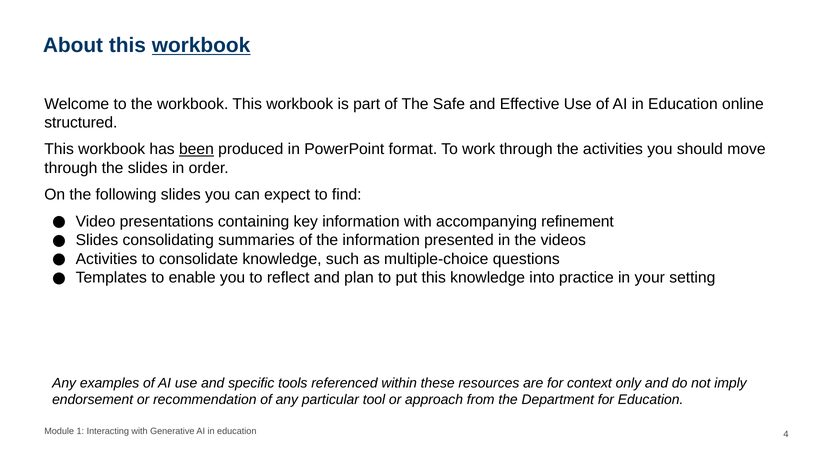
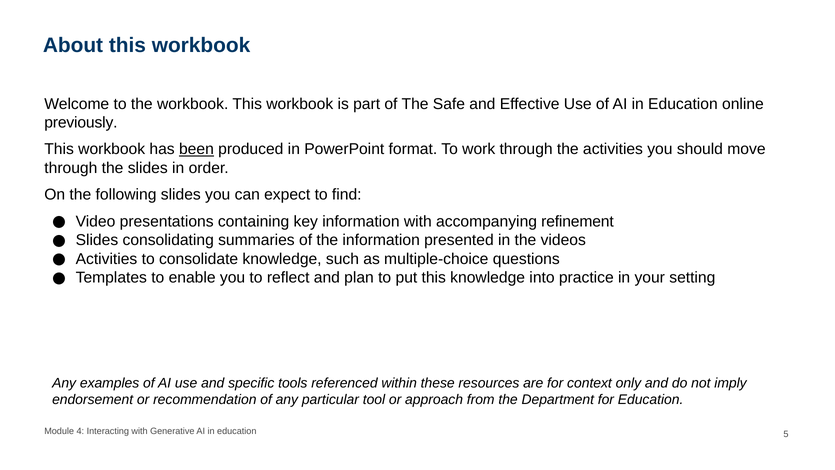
workbook at (201, 45) underline: present -> none
structured: structured -> previously
1: 1 -> 4
4: 4 -> 5
